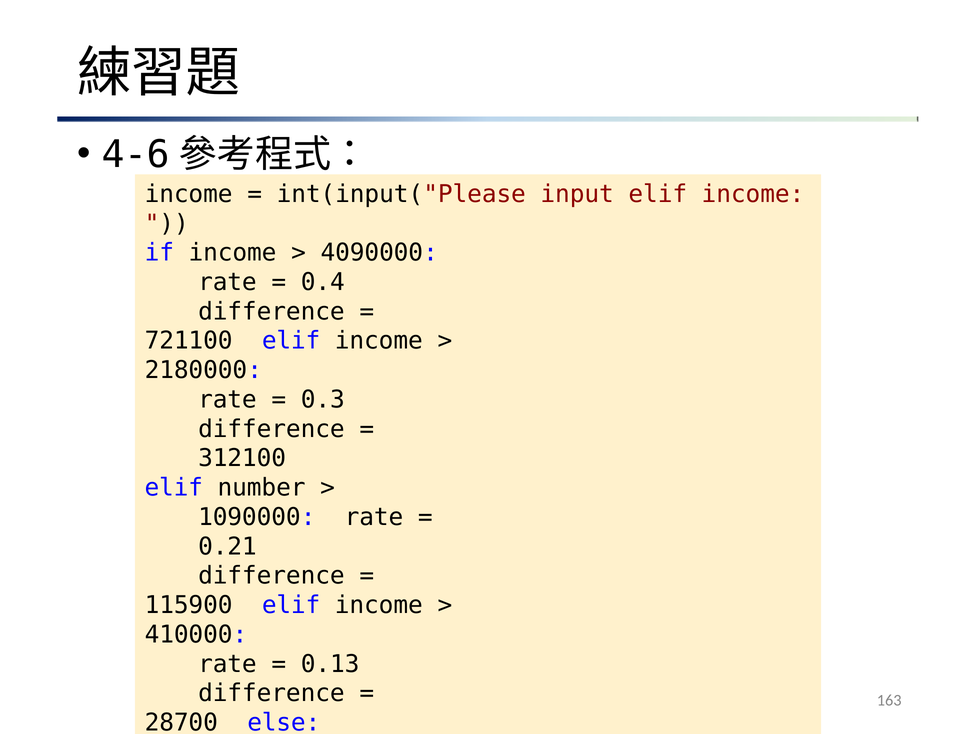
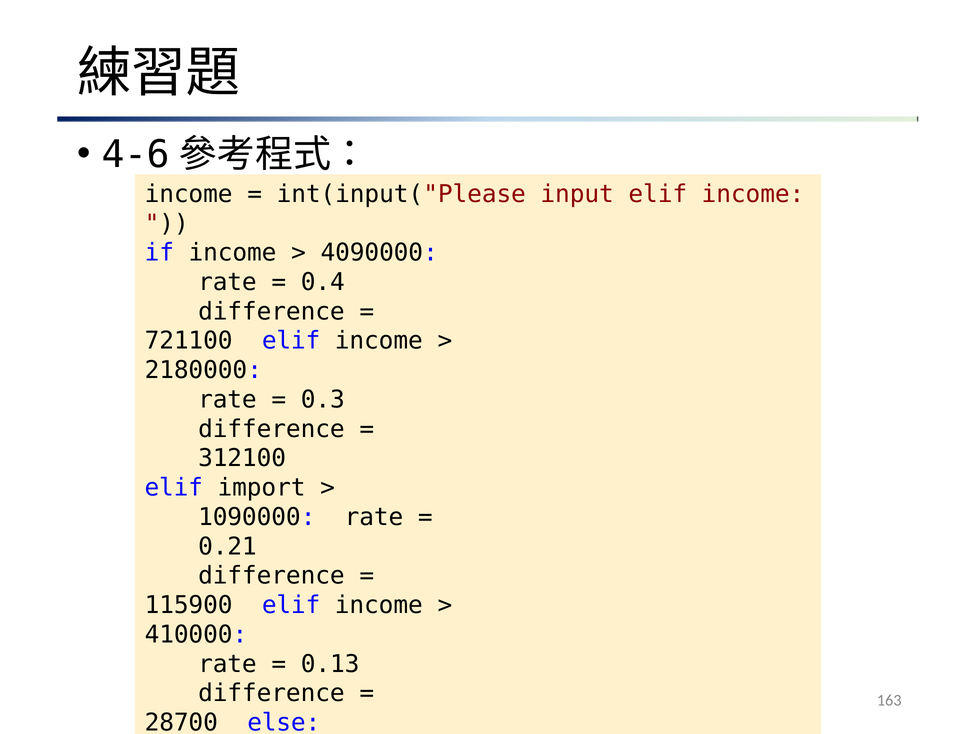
number: number -> import
